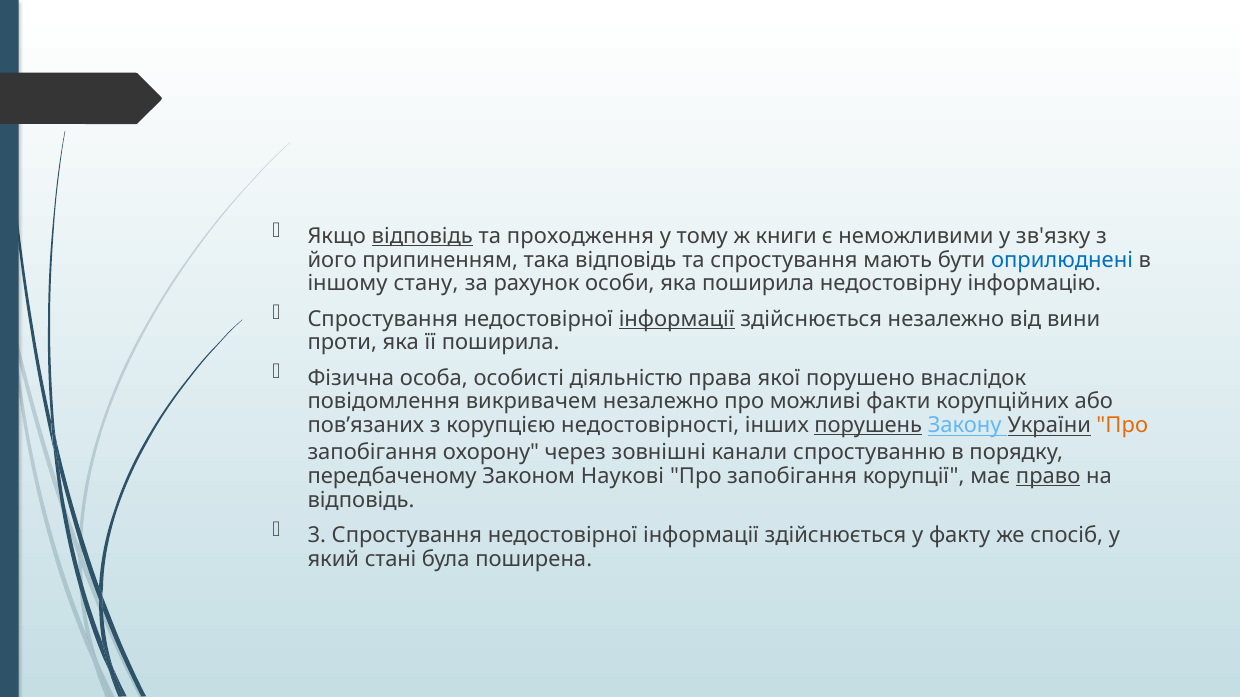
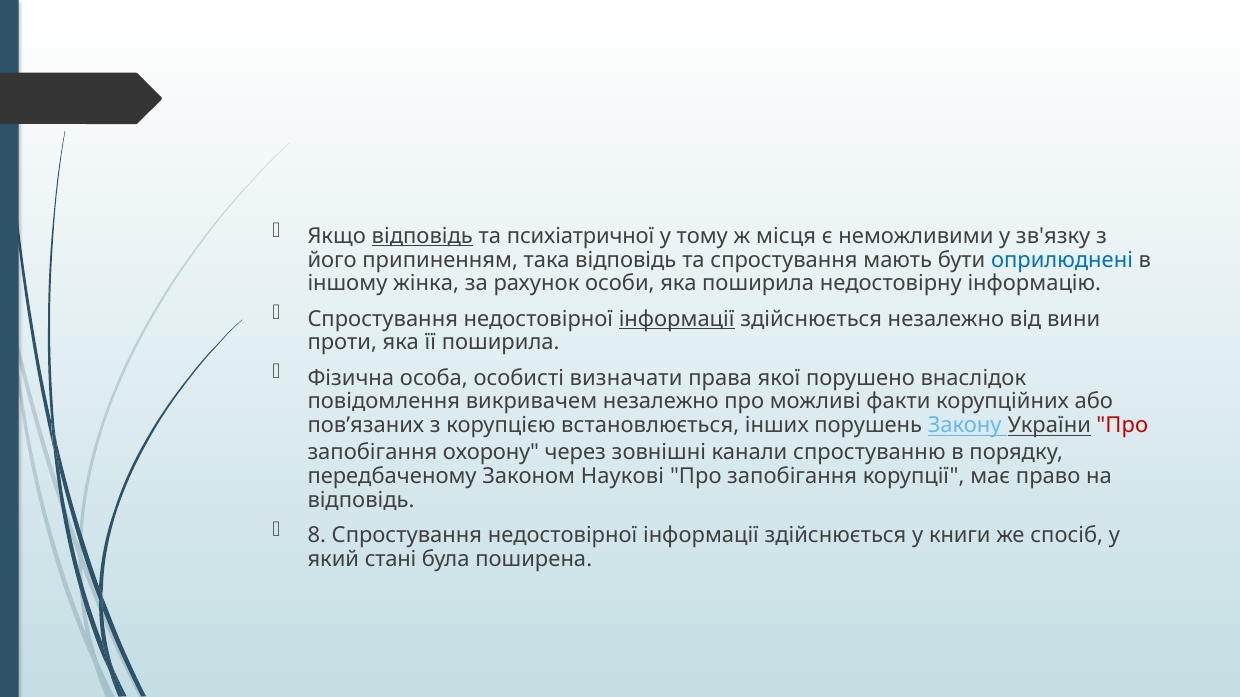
проходження: проходження -> психіатричної
книги: книги -> місця
стану: стану -> жінка
діяльністю: діяльністю -> визначати
недостовірності: недостовірності -> встановлюється
порушень underline: present -> none
Про at (1122, 426) colour: orange -> red
право underline: present -> none
3: 3 -> 8
факту: факту -> книги
